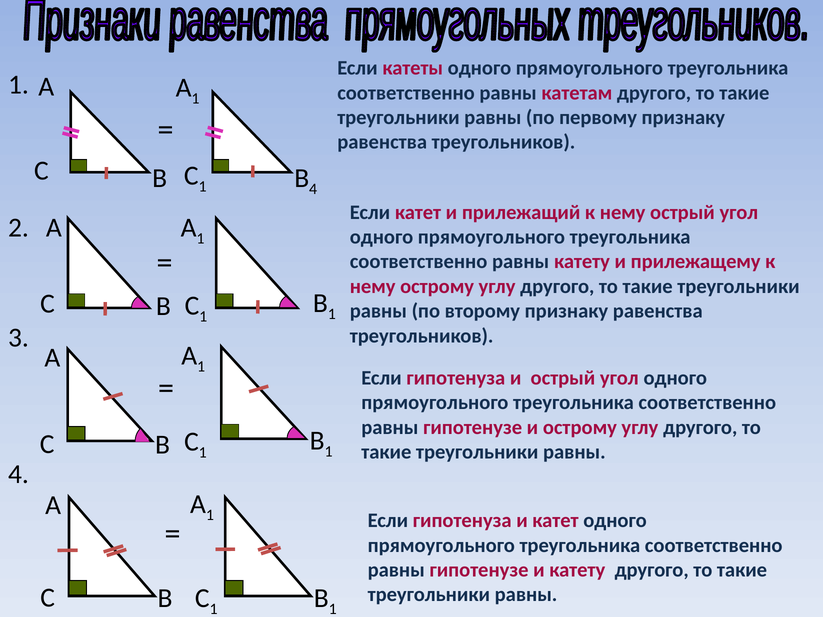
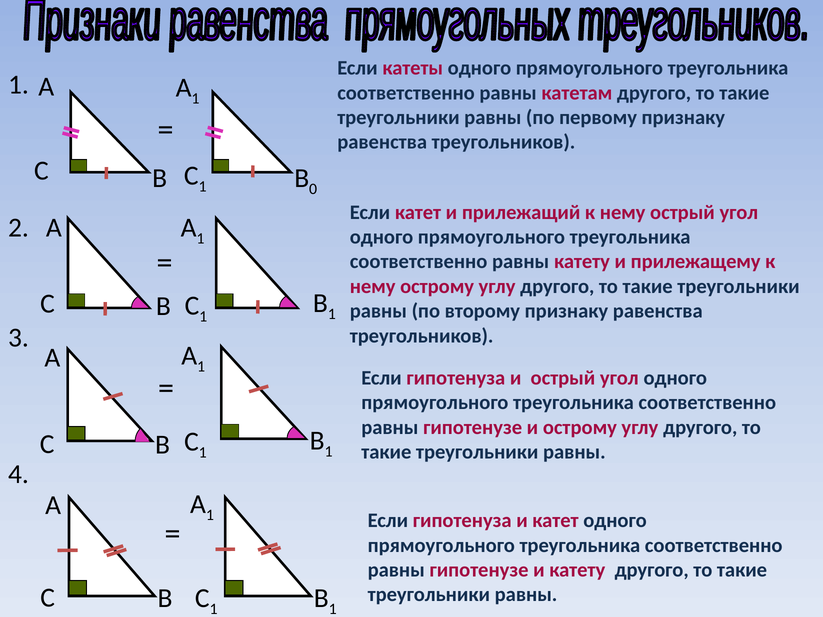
B 4: 4 -> 0
